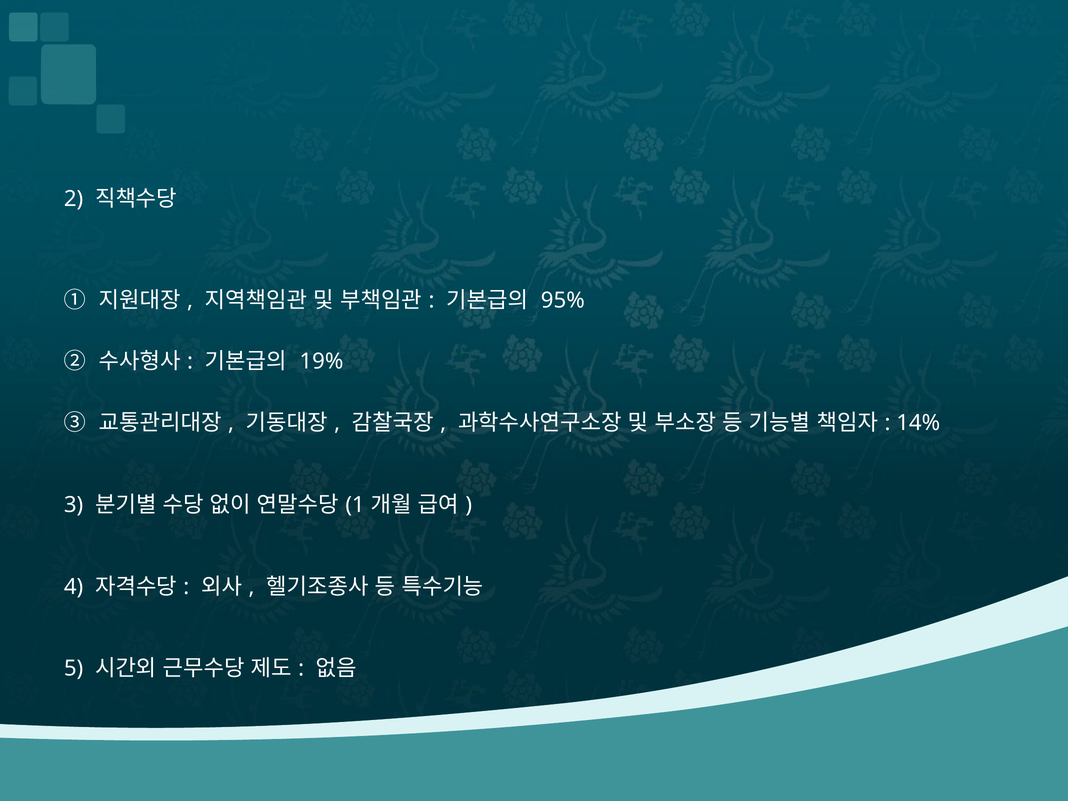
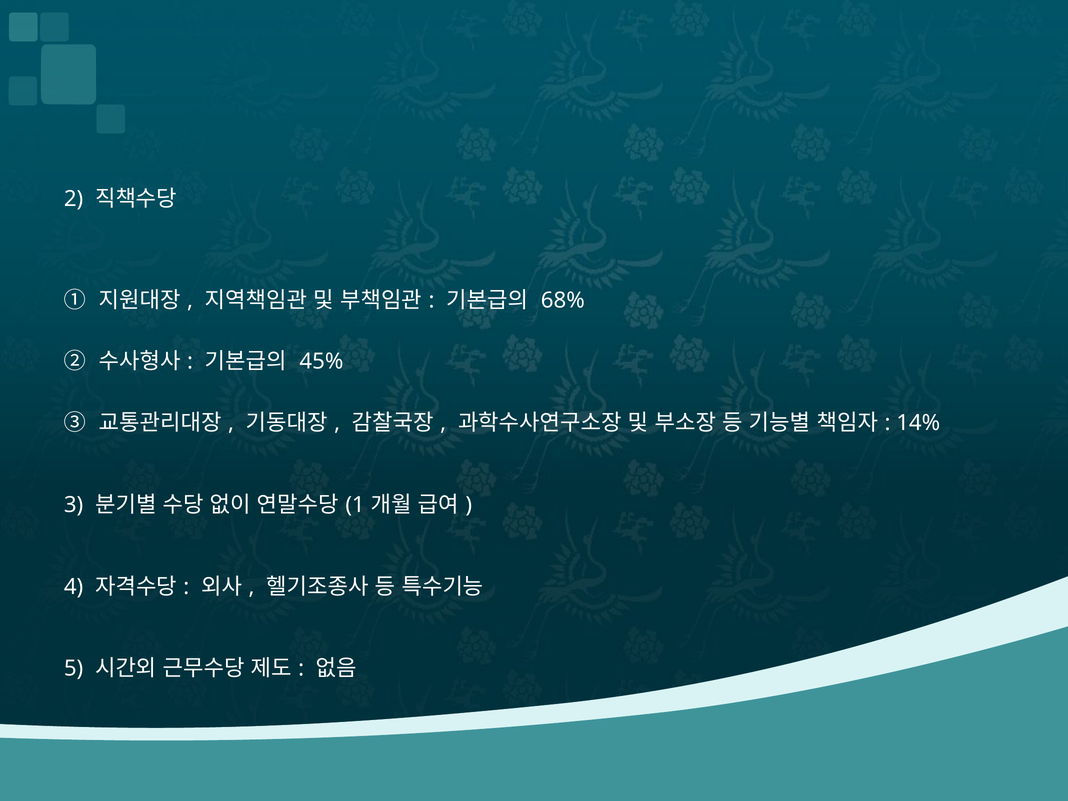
95%: 95% -> 68%
19%: 19% -> 45%
